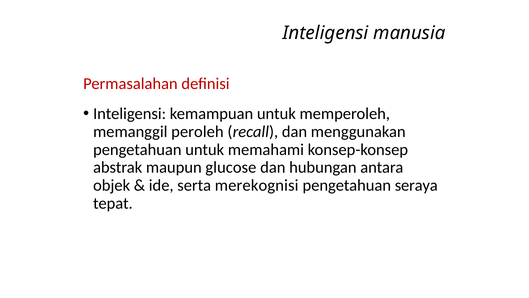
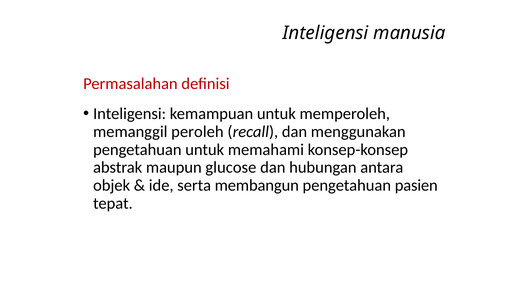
merekognisi: merekognisi -> membangun
seraya: seraya -> pasien
